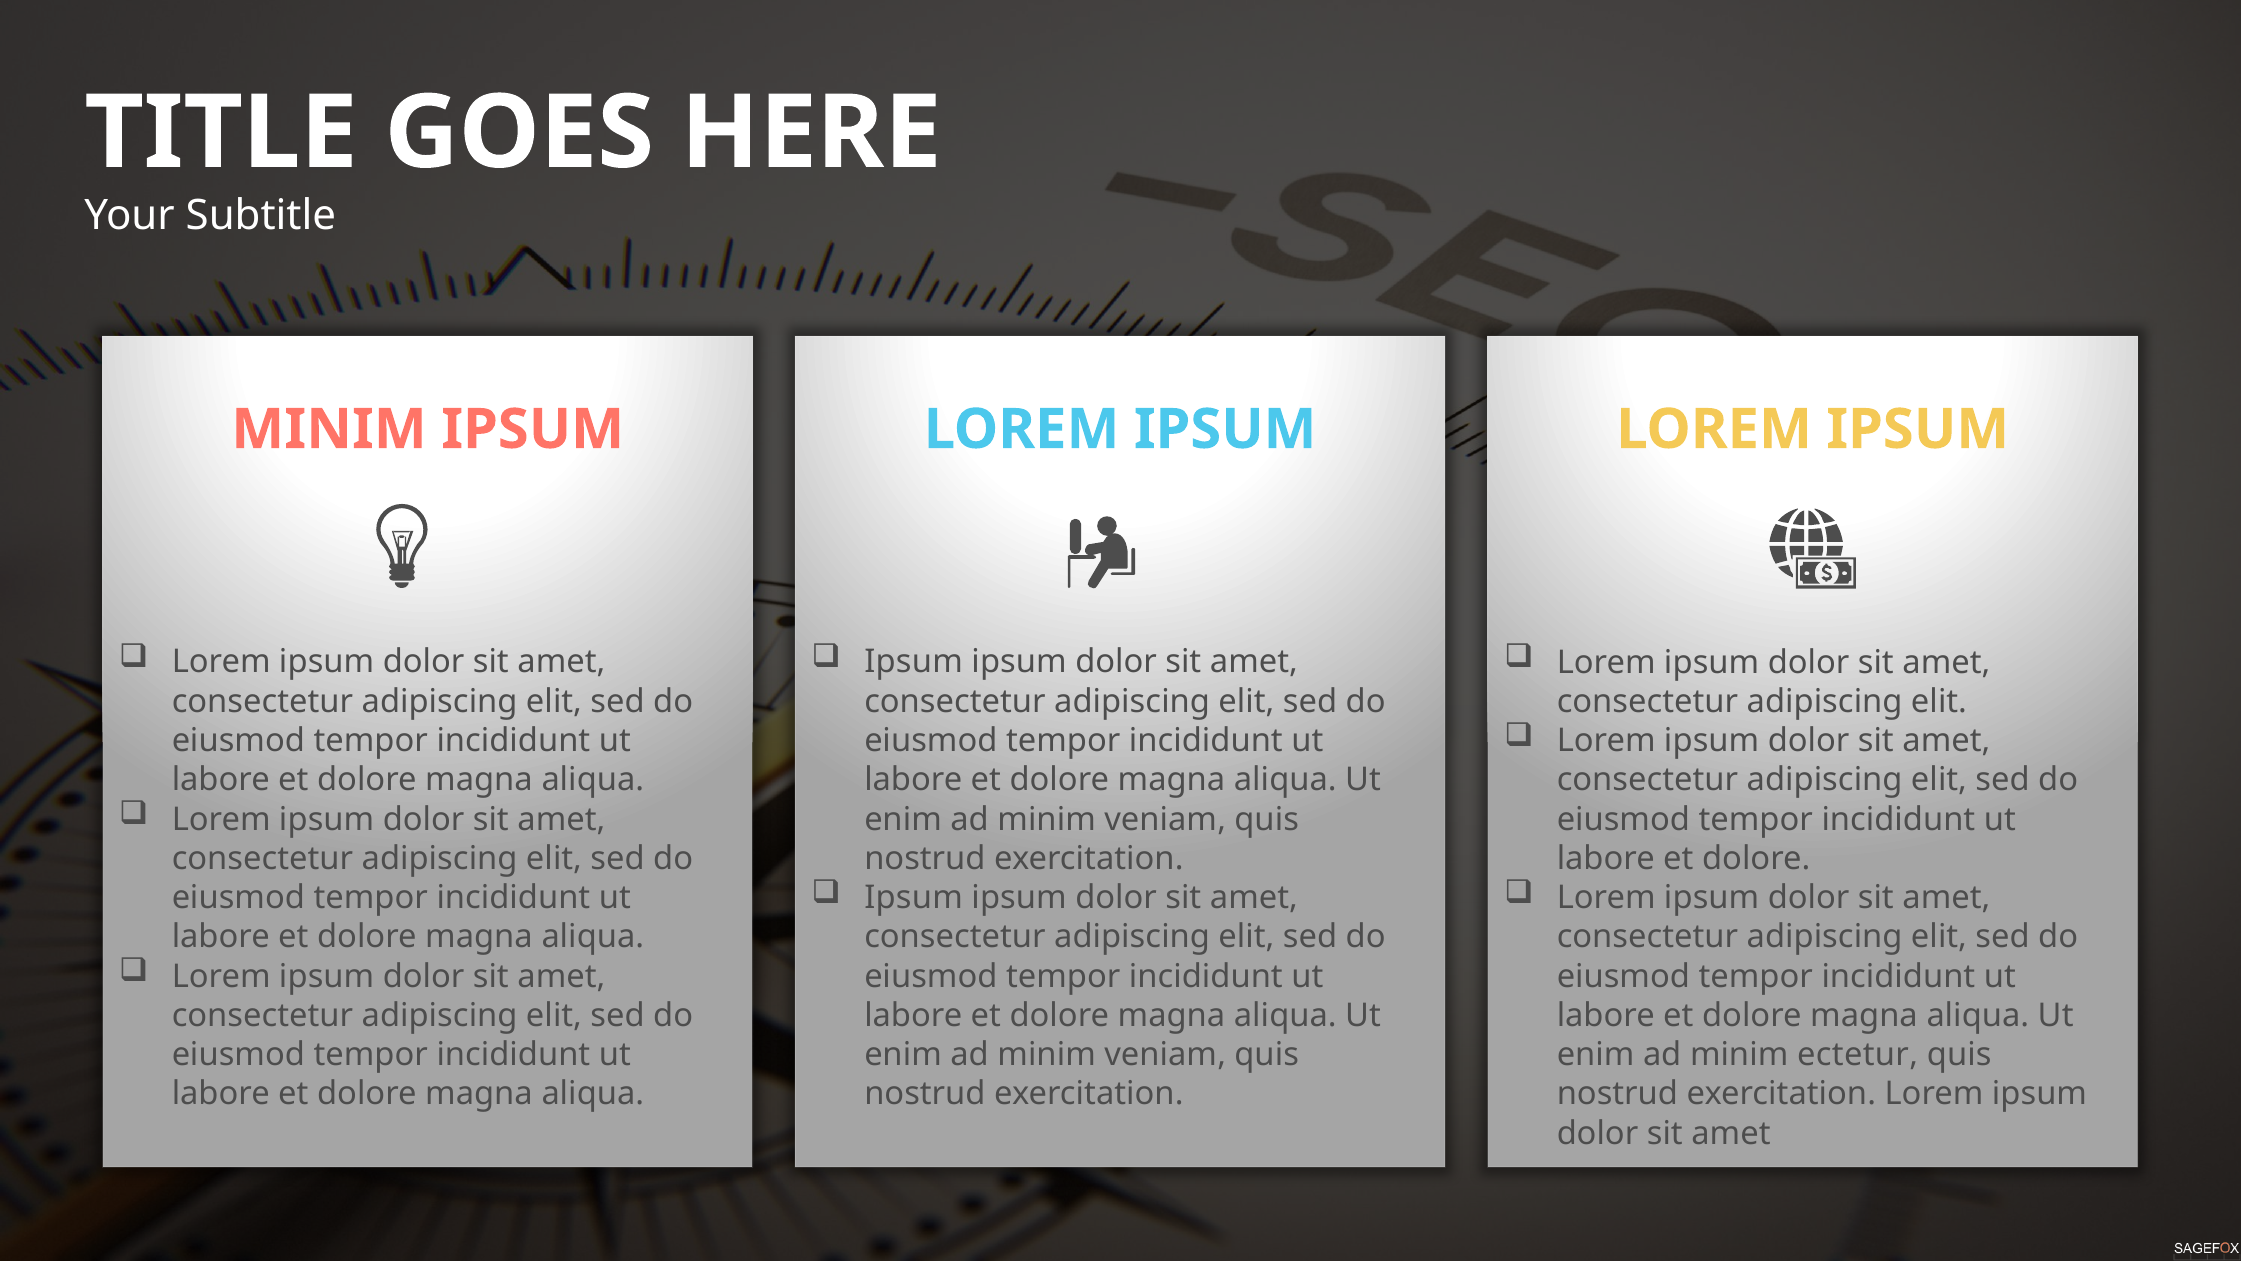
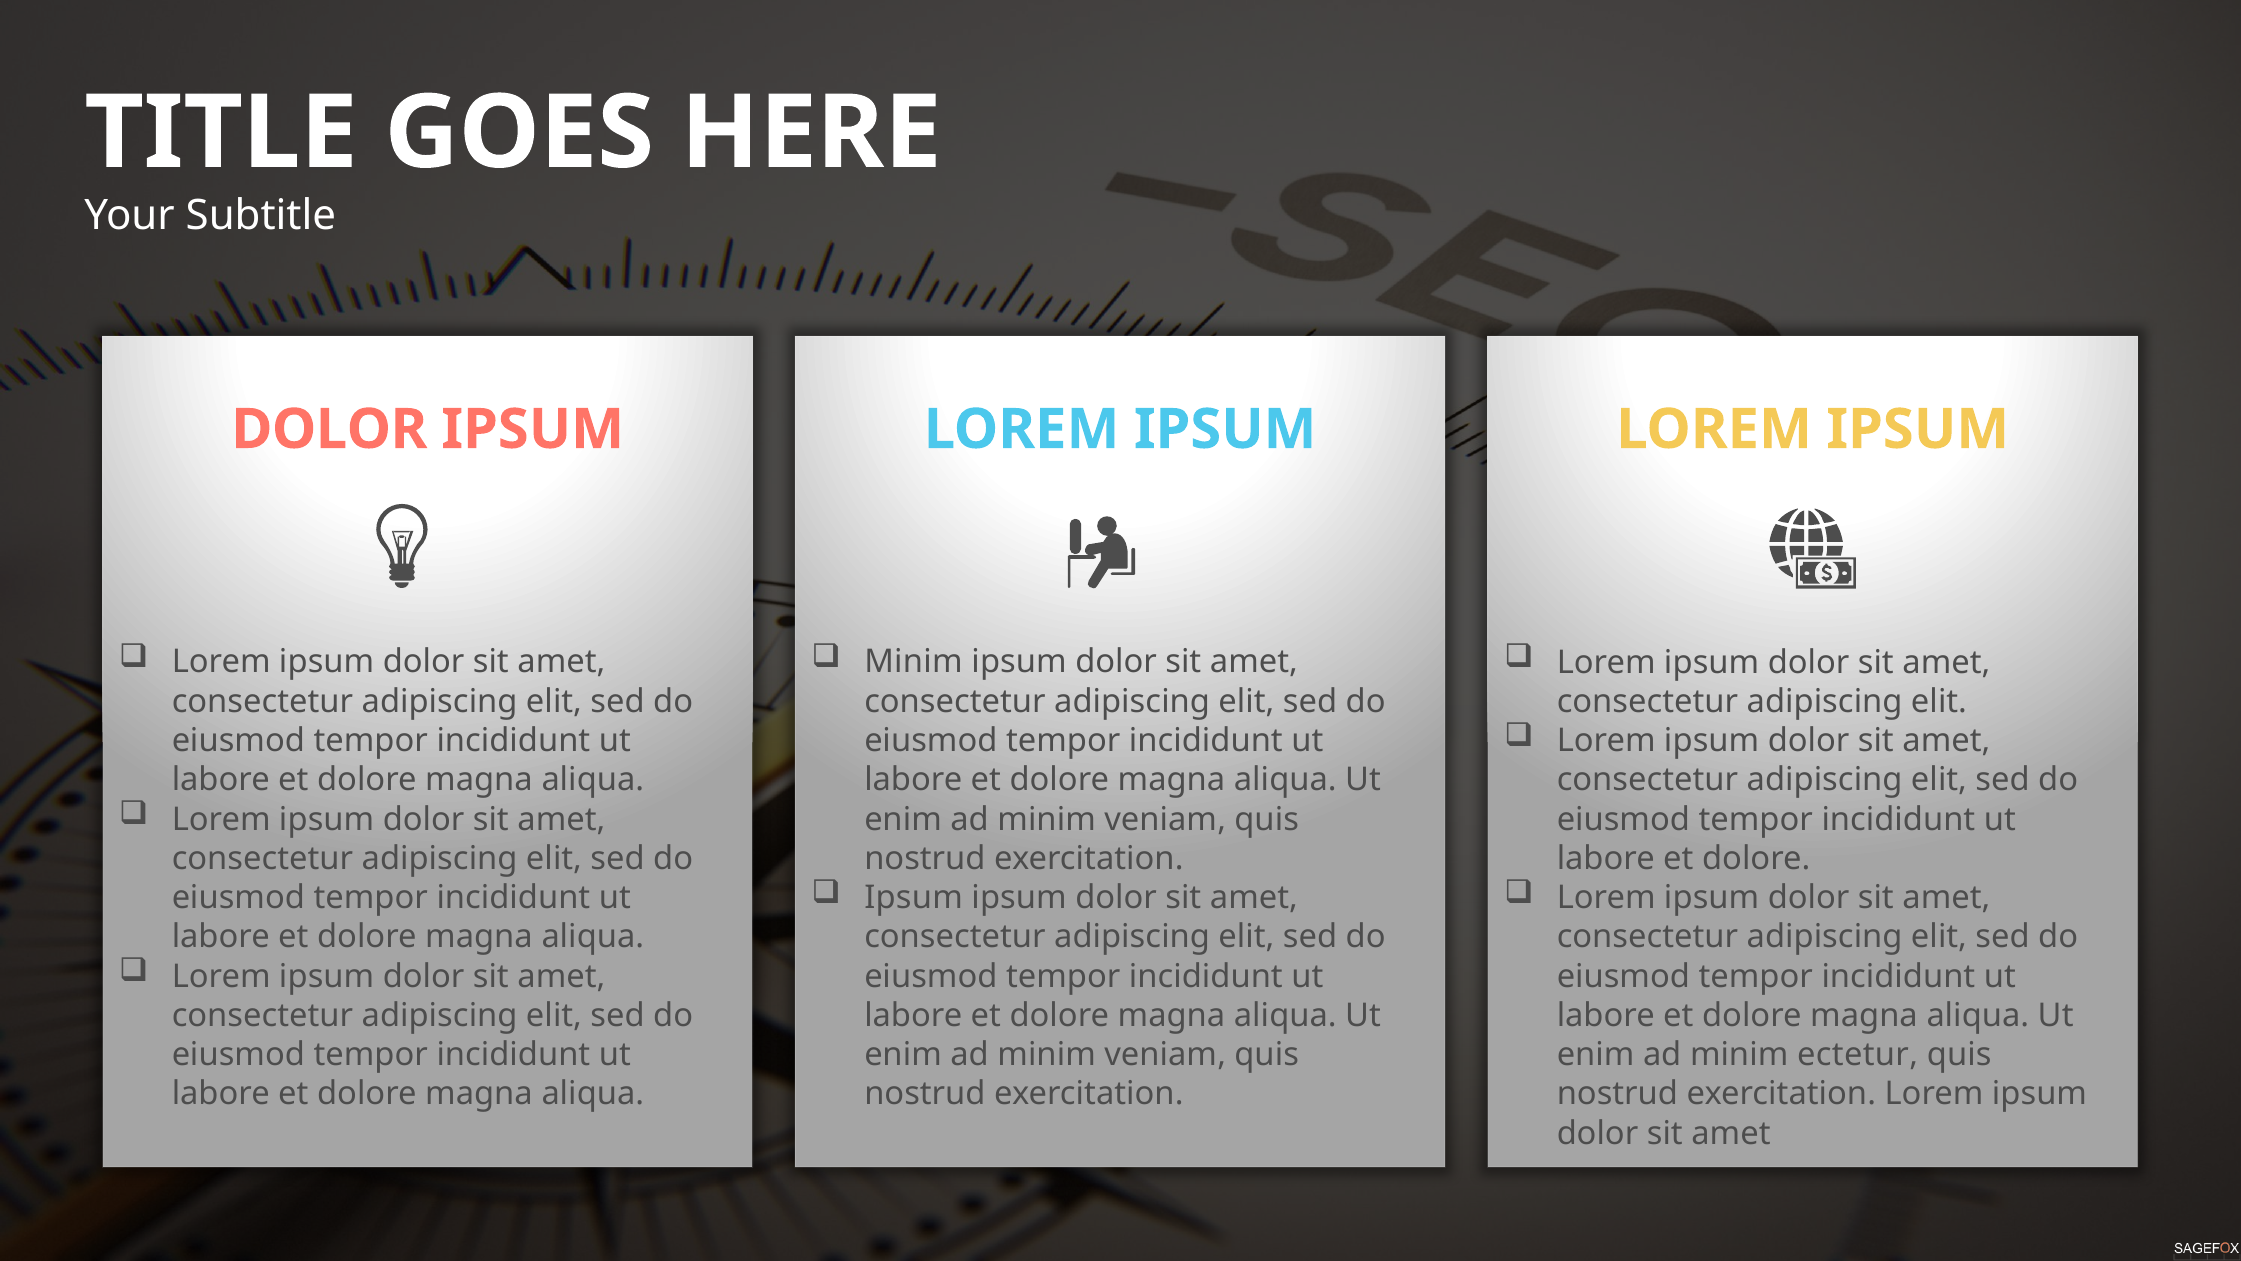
MINIM at (329, 429): MINIM -> DOLOR
Ipsum at (914, 662): Ipsum -> Minim
